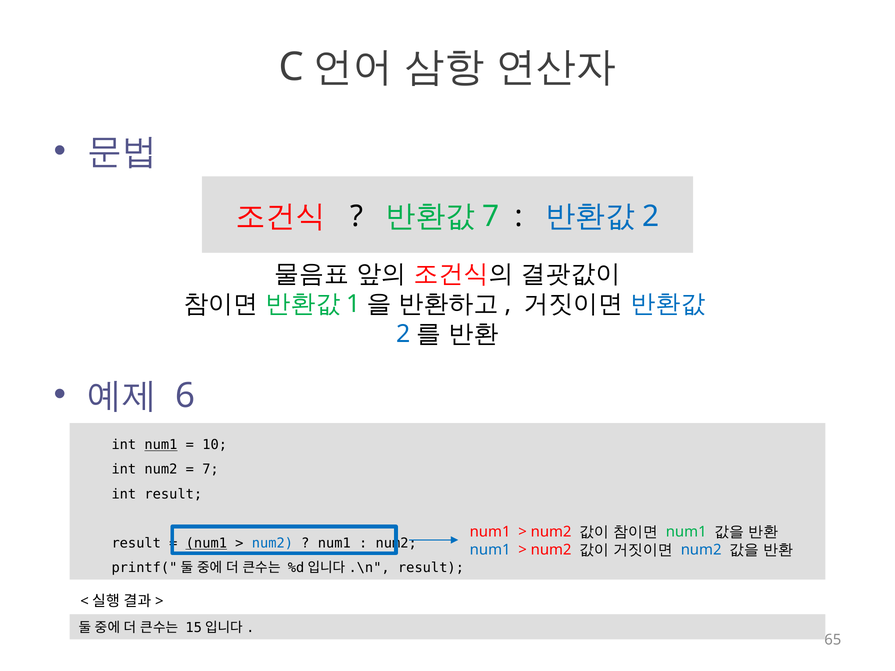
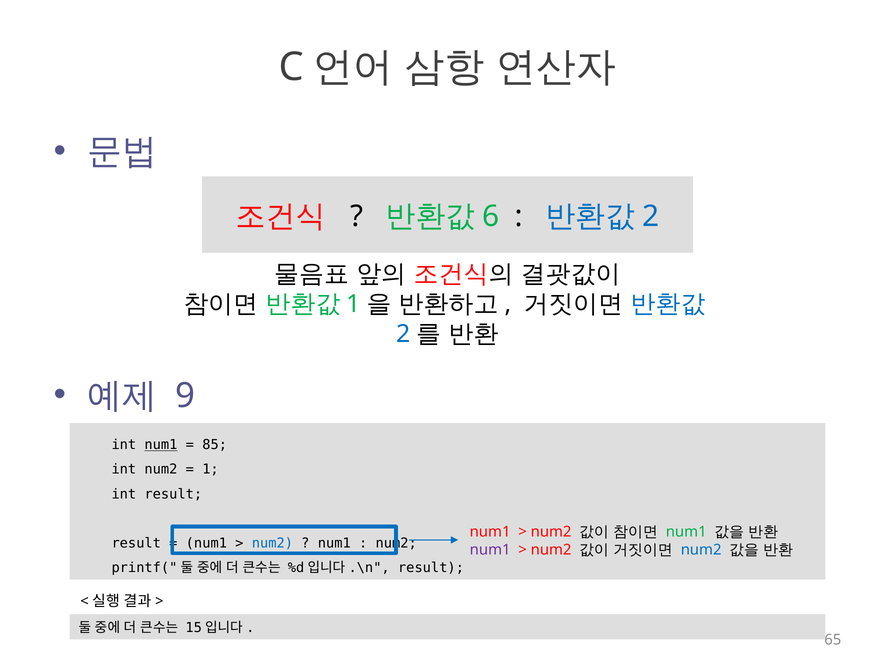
7 at (491, 216): 7 -> 6
6: 6 -> 9
10: 10 -> 85
7 at (210, 470): 7 -> 1
num1 at (206, 544) underline: present -> none
num1 at (490, 550) colour: blue -> purple
